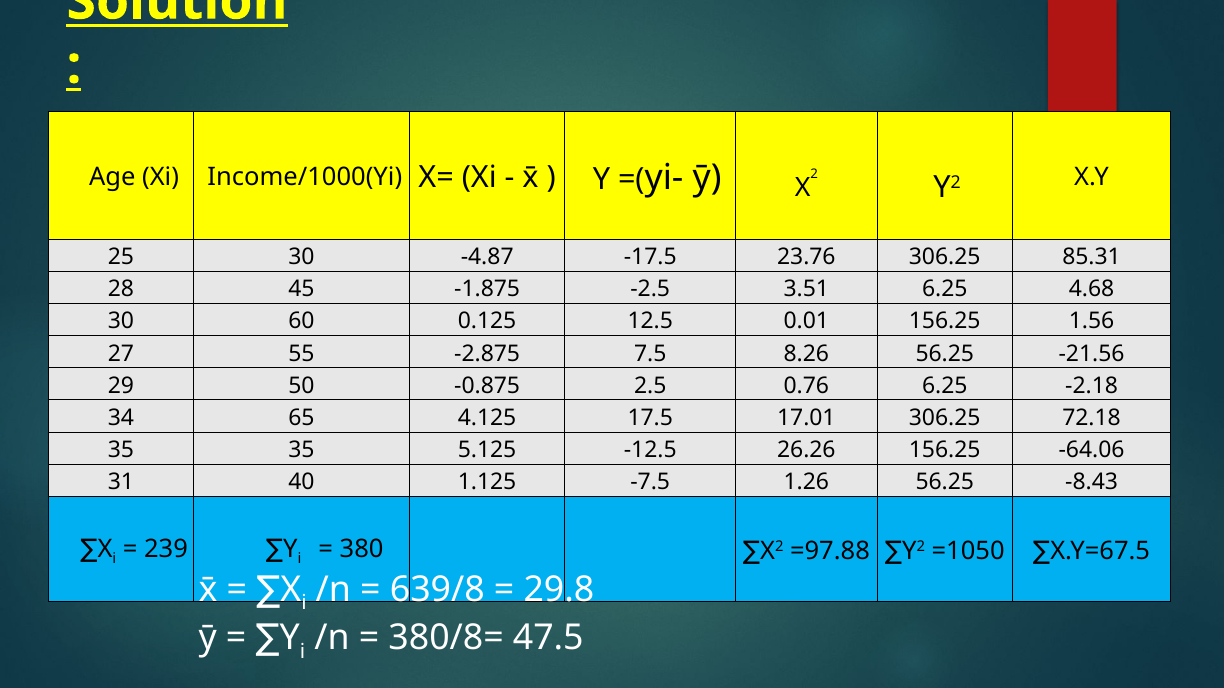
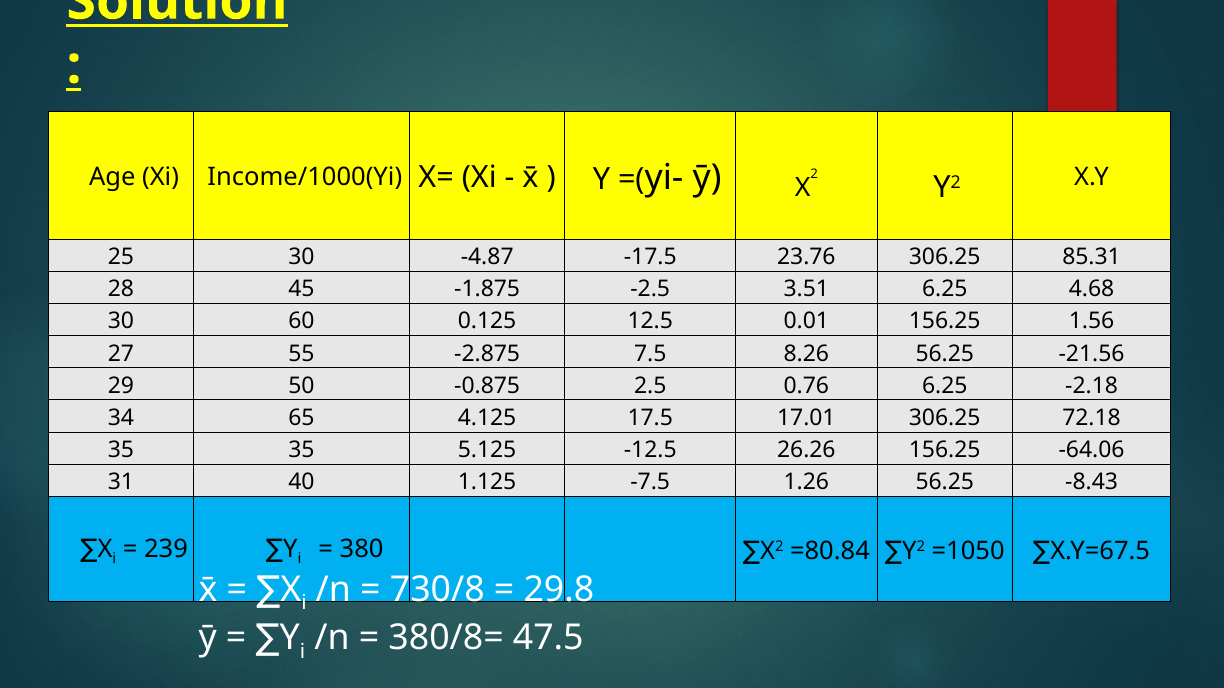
=97.88: =97.88 -> =80.84
639/8: 639/8 -> 730/8
